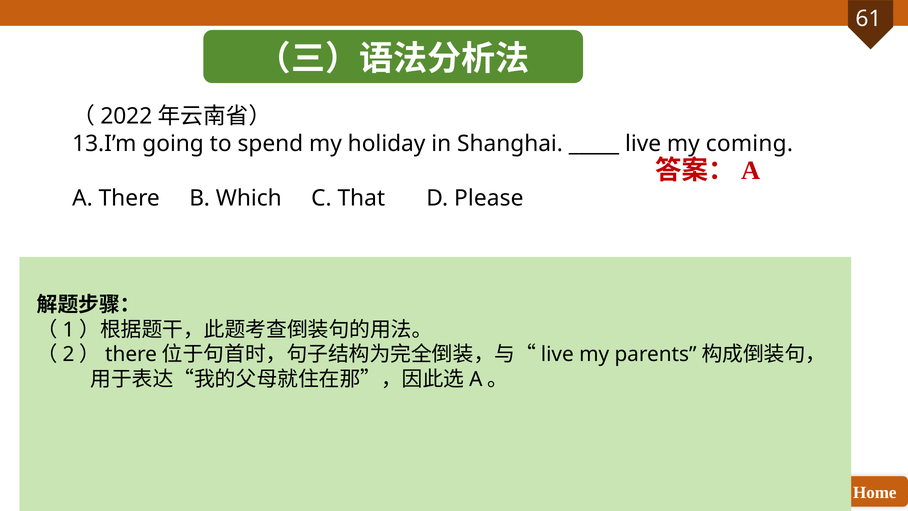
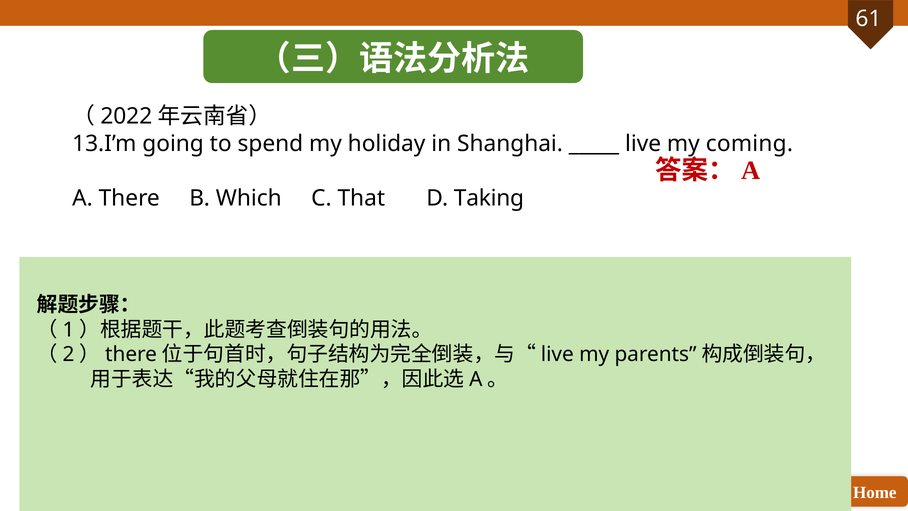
Please: Please -> Taking
